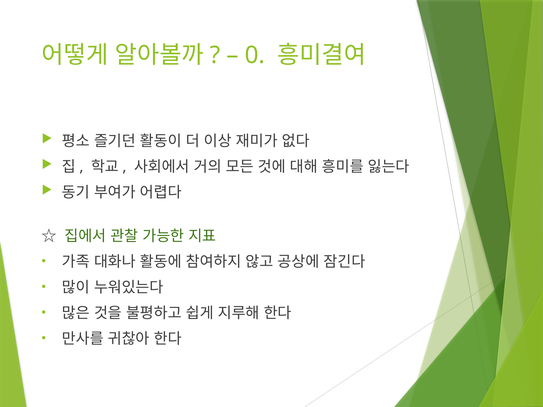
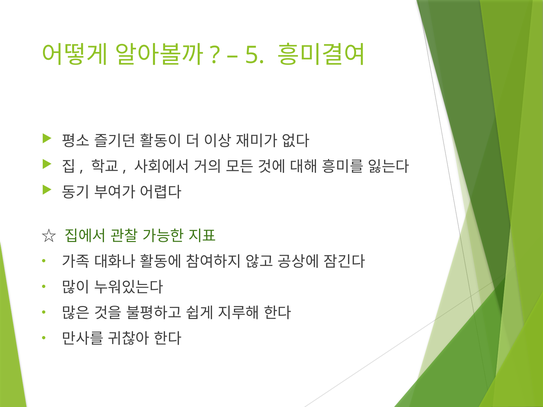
0: 0 -> 5
